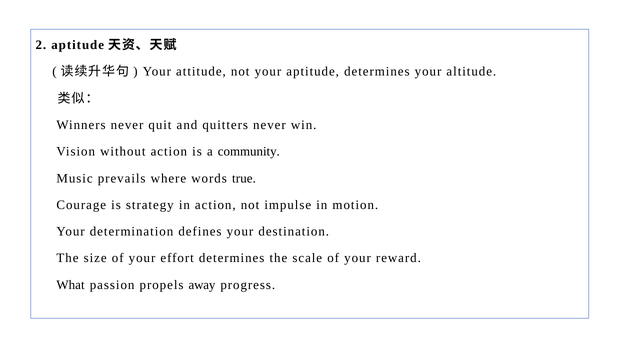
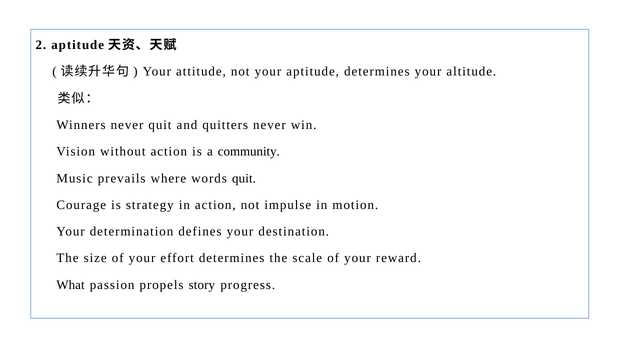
words true: true -> quit
away: away -> story
